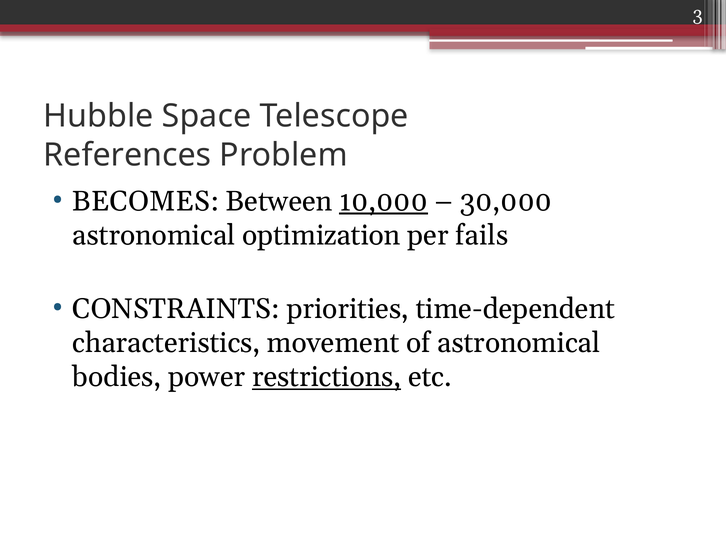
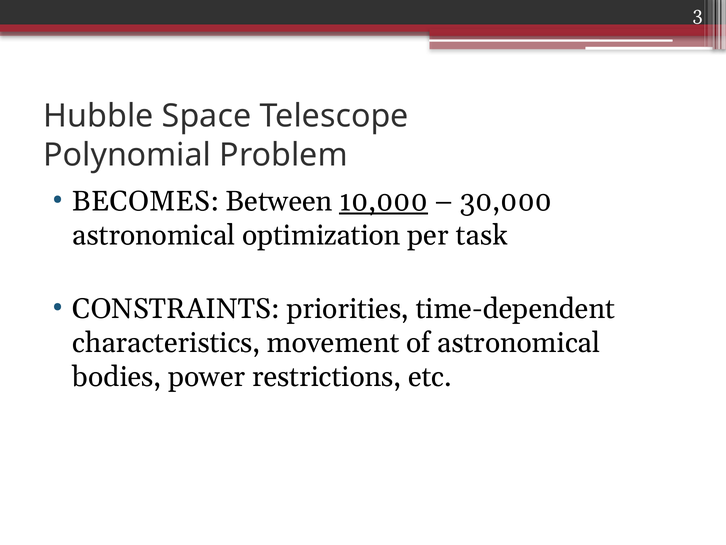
References: References -> Polynomial
fails: fails -> task
restrictions underline: present -> none
